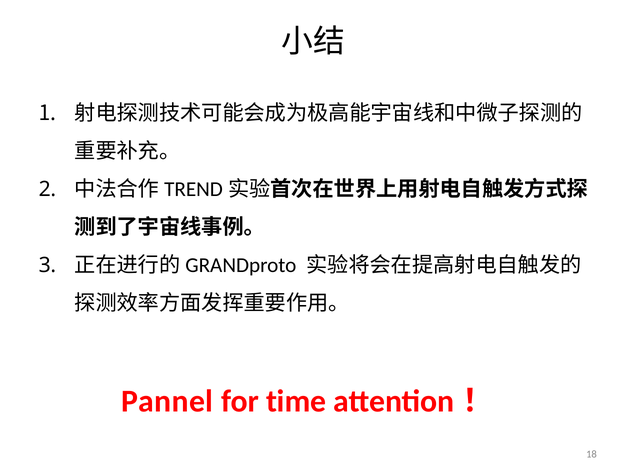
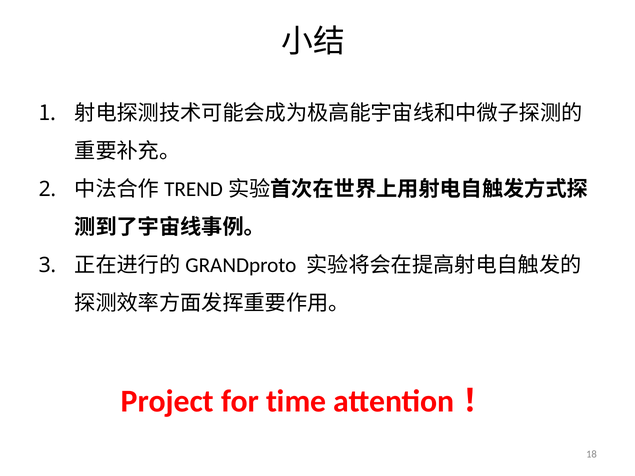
Pannel: Pannel -> Project
